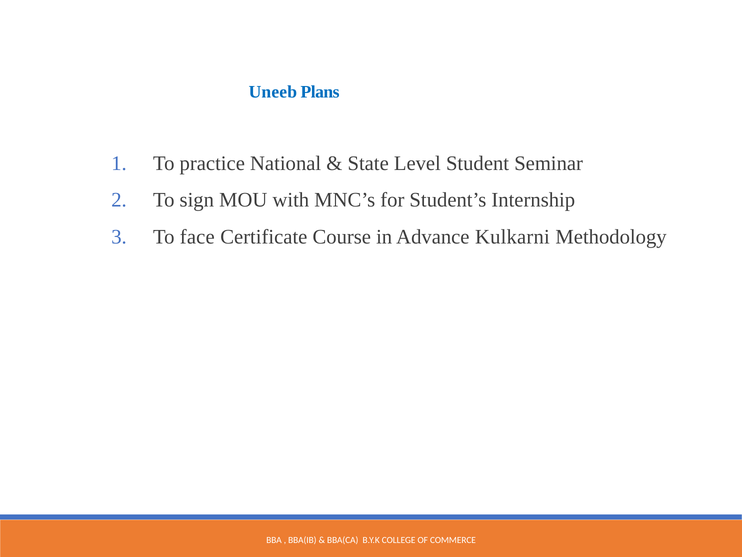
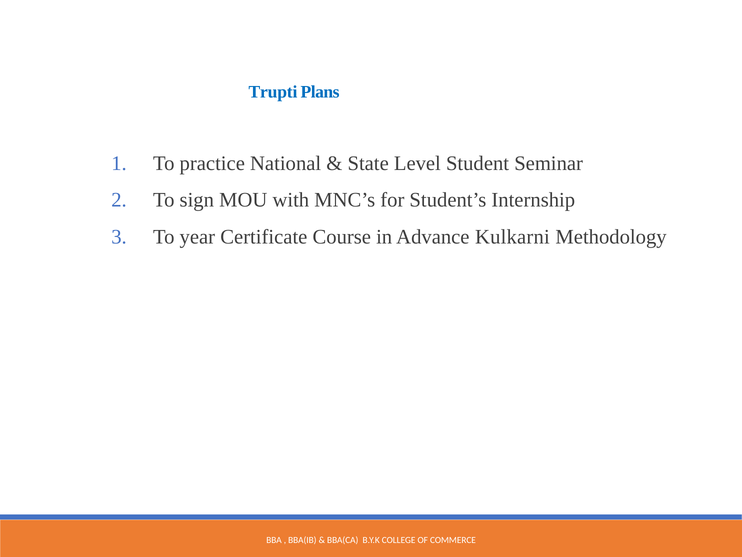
Uneeb: Uneeb -> Trupti
face: face -> year
